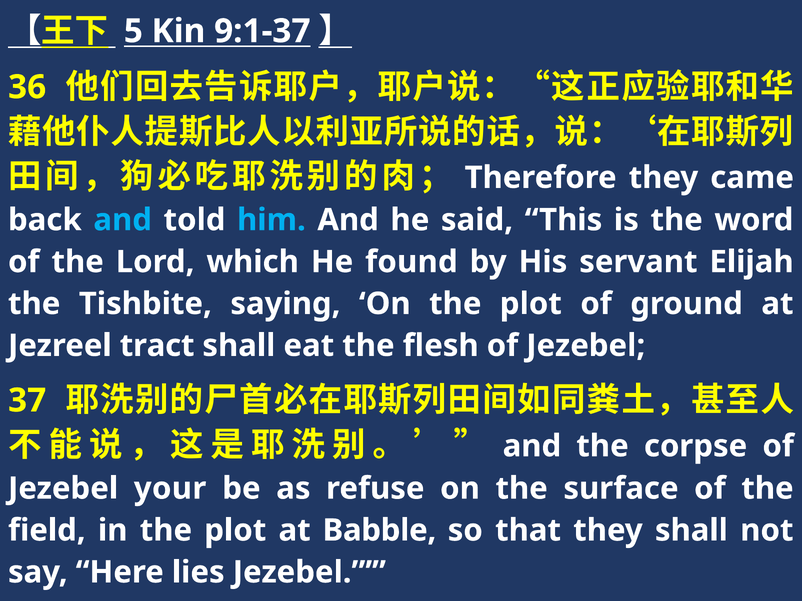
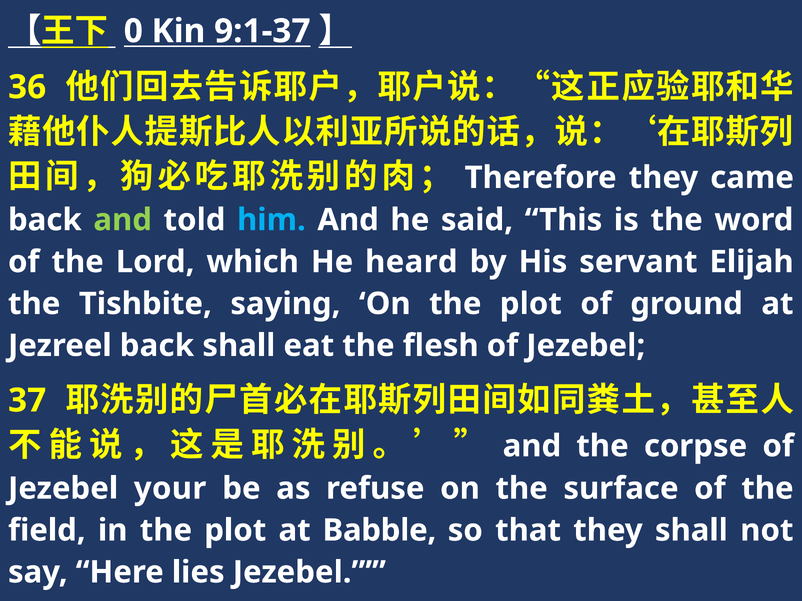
5: 5 -> 0
and at (123, 220) colour: light blue -> light green
found: found -> heard
Jezreel tract: tract -> back
